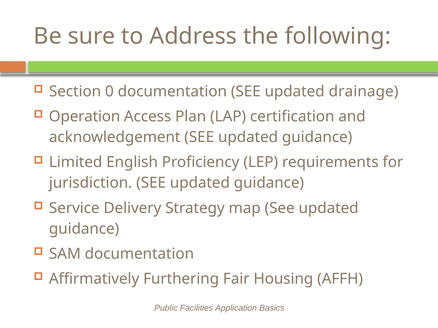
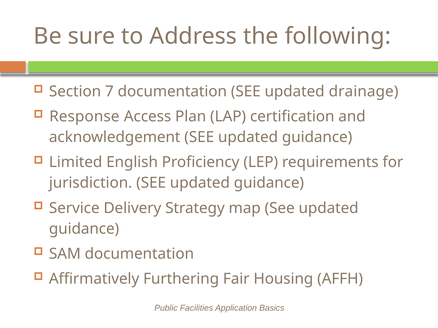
0: 0 -> 7
Operation: Operation -> Response
